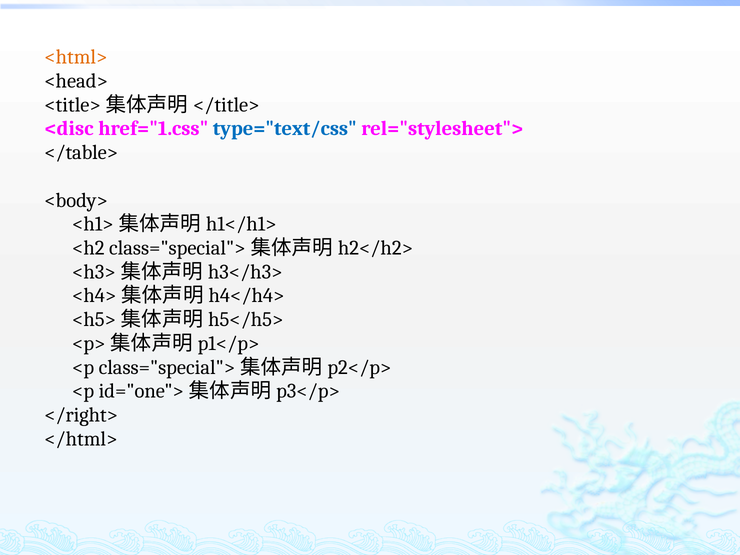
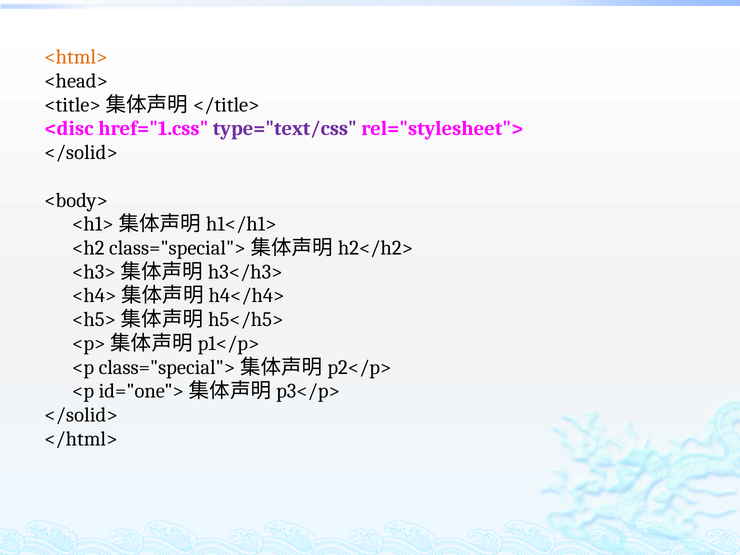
type="text/css colour: blue -> purple
</table> at (81, 153): </table> -> </solid>
</right> at (81, 415): </right> -> </solid>
